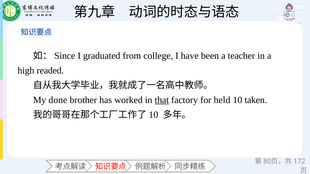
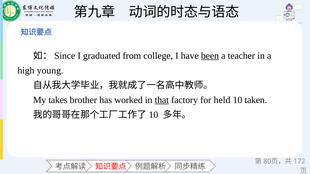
been underline: none -> present
readed: readed -> young
done: done -> takes
